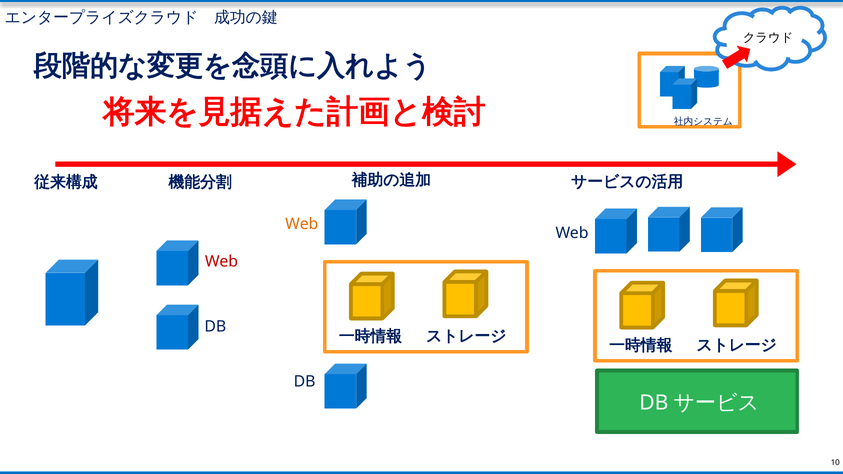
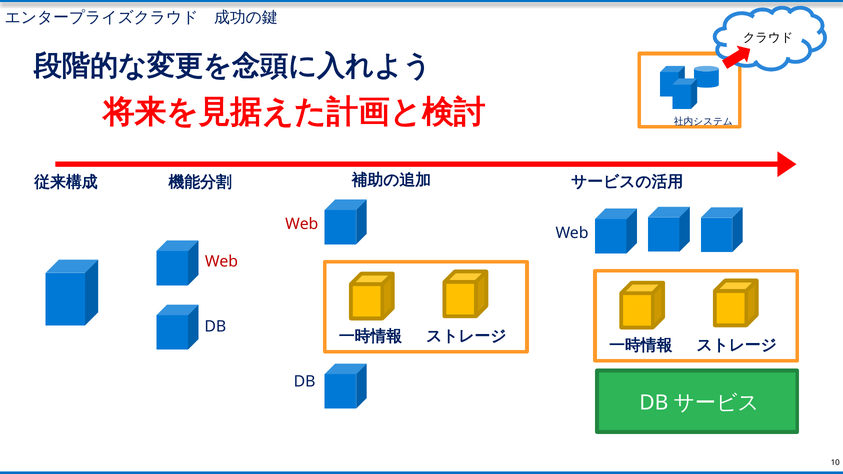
Web at (302, 224) colour: orange -> red
